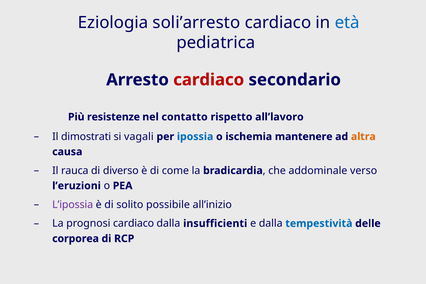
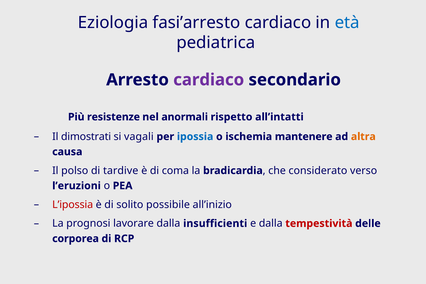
soli’arresto: soli’arresto -> fasi’arresto
cardiaco at (209, 80) colour: red -> purple
contatto: contatto -> anormali
all’lavoro: all’lavoro -> all’intatti
rauca: rauca -> polso
diverso: diverso -> tardive
come: come -> coma
addominale: addominale -> considerato
L’ipossia colour: purple -> red
prognosi cardiaco: cardiaco -> lavorare
tempestività colour: blue -> red
